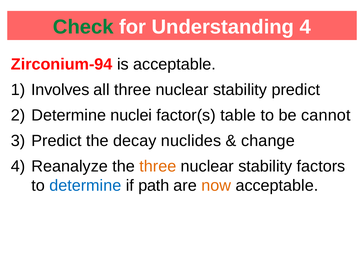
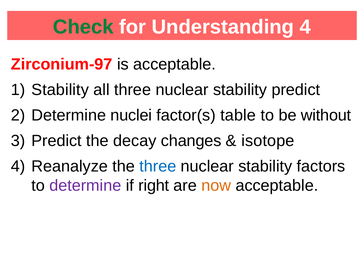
Zirconium-94: Zirconium-94 -> Zirconium-97
Involves at (60, 90): Involves -> Stability
cannot: cannot -> without
nuclides: nuclides -> changes
change: change -> isotope
three at (158, 166) colour: orange -> blue
determine at (85, 186) colour: blue -> purple
path: path -> right
